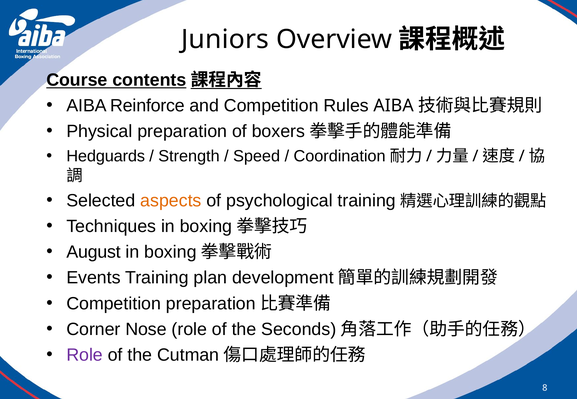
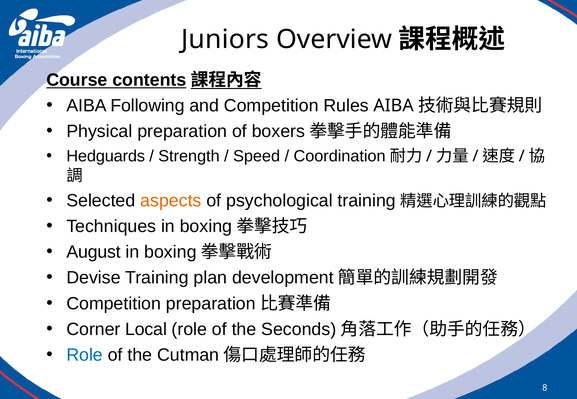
Reinforce: Reinforce -> Following
Events: Events -> Devise
Nose: Nose -> Local
Role at (85, 355) colour: purple -> blue
